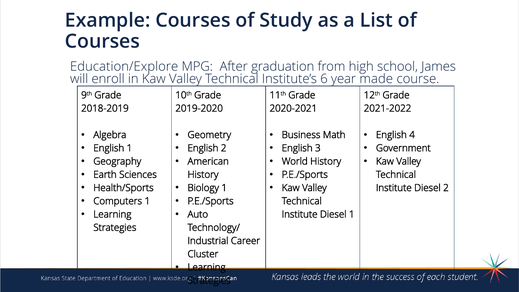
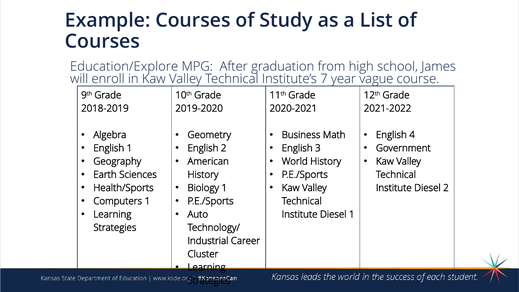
6: 6 -> 7
made: made -> vague
